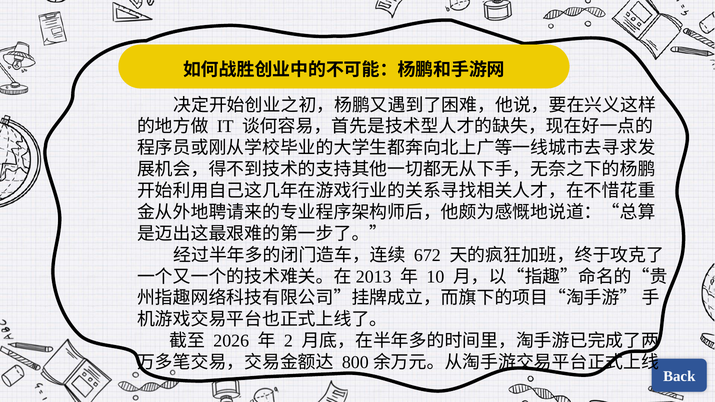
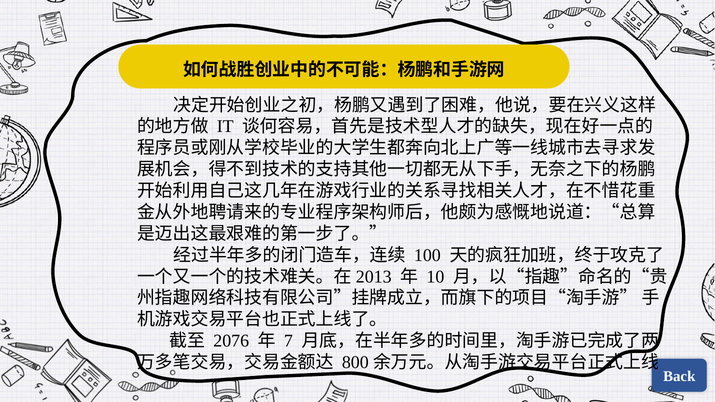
672: 672 -> 100
2026: 2026 -> 2076
2: 2 -> 7
